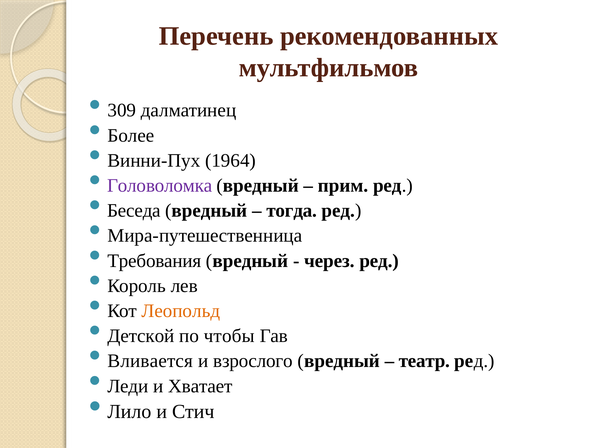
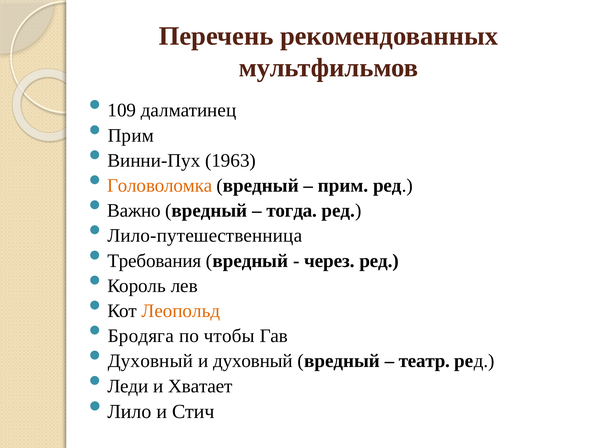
309: 309 -> 109
Более at (131, 136): Более -> Прим
1964: 1964 -> 1963
Головоломка colour: purple -> orange
Беседа: Беседа -> Важно
Мира-путешественница: Мира-путешественница -> Лило-путешественница
Детской: Детской -> Бродяга
Вливается at (150, 361): Вливается -> Духовный
и взрослого: взрослого -> духовный
